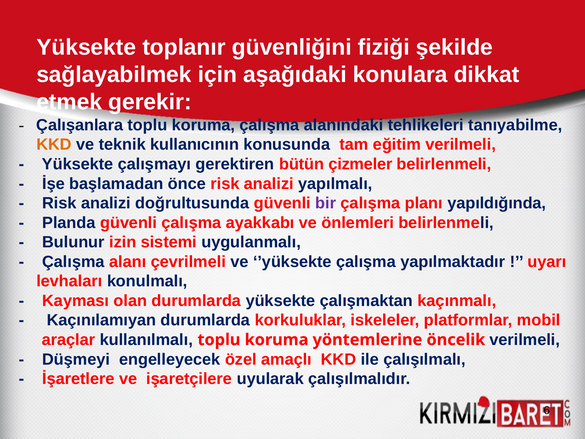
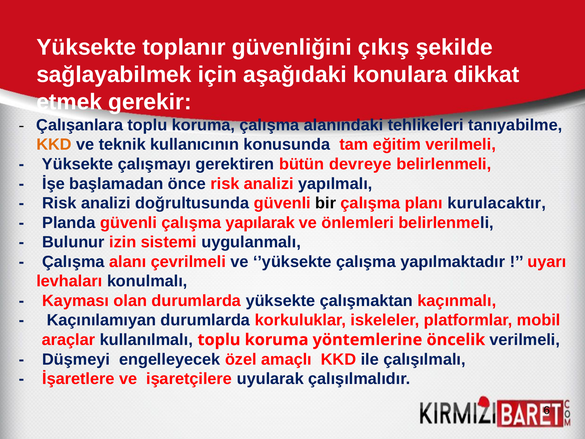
fiziği: fiziği -> çıkış
çizmeler: çizmeler -> devreye
bir colour: purple -> black
yapıldığında: yapıldığında -> kurulacaktır
ayakkabı: ayakkabı -> yapılarak
